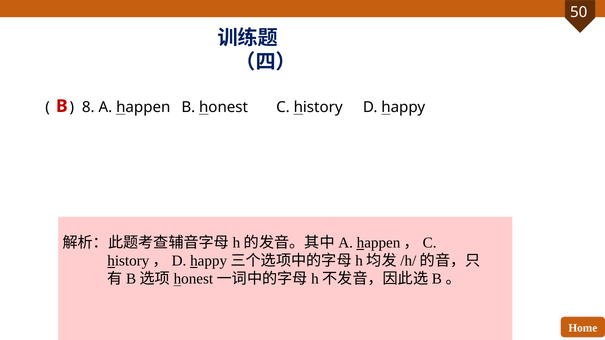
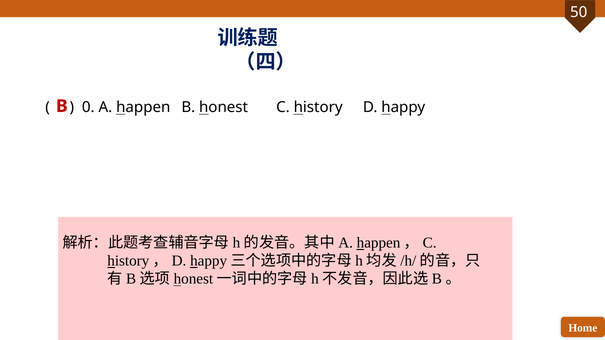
8: 8 -> 0
